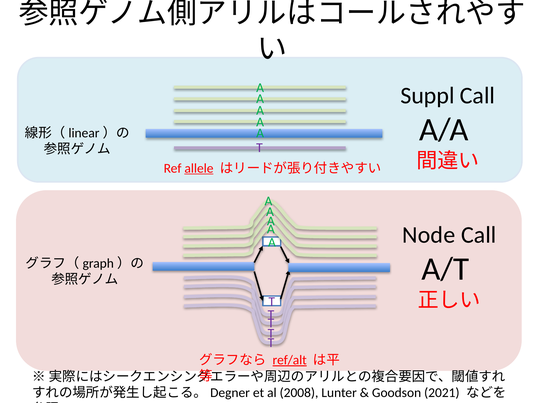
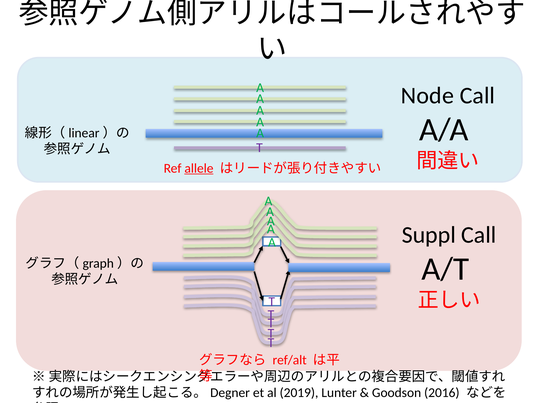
Suppl: Suppl -> Node
Node: Node -> Suppl
ref/alt underline: present -> none
2008: 2008 -> 2019
2021: 2021 -> 2016
